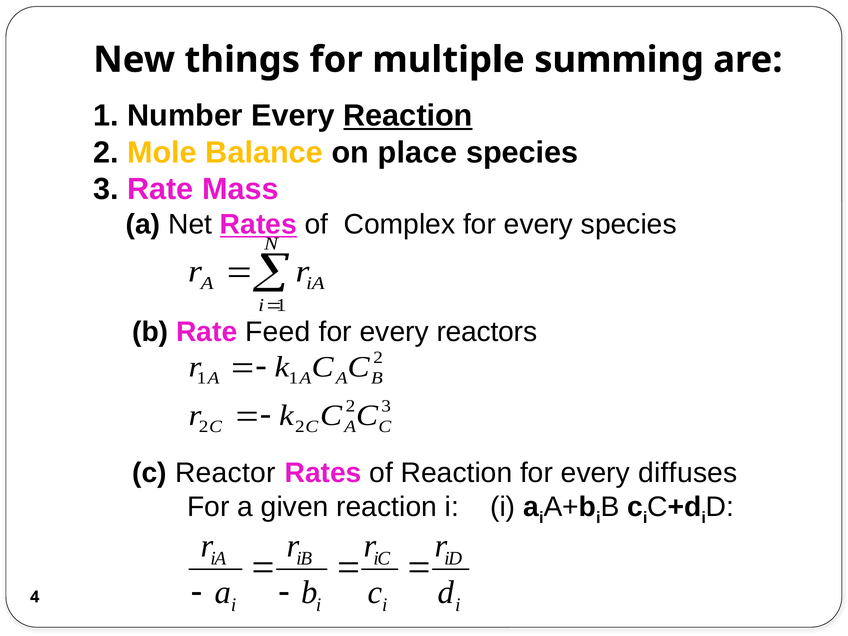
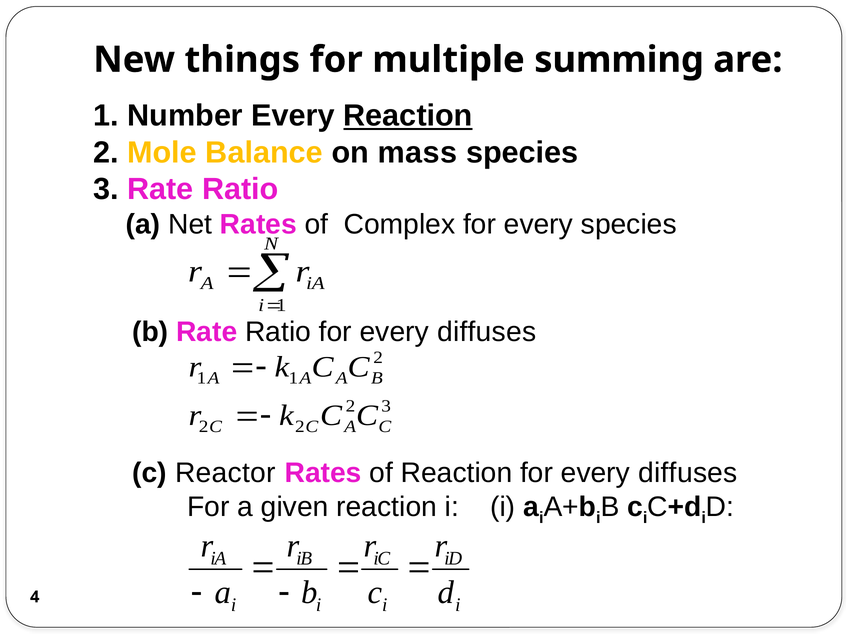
place: place -> mass
3 Rate Mass: Mass -> Ratio
Rates at (258, 225) underline: present -> none
b Rate Feed: Feed -> Ratio
reactors at (487, 332): reactors -> diffuses
